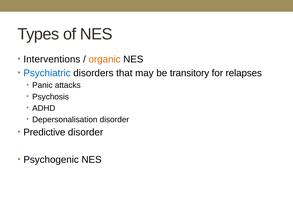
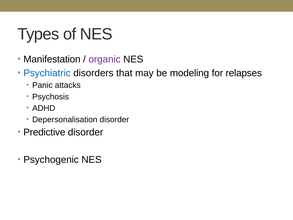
Interventions: Interventions -> Manifestation
organic colour: orange -> purple
transitory: transitory -> modeling
